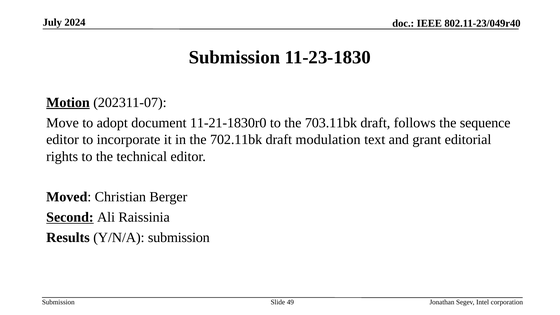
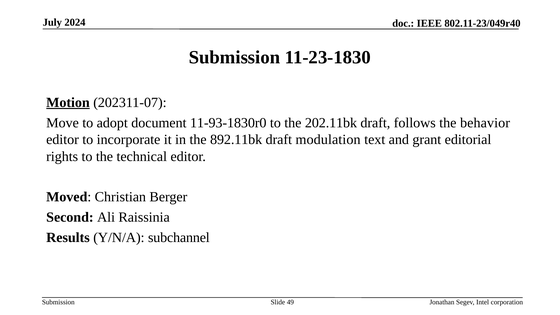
11-21-1830r0: 11-21-1830r0 -> 11-93-1830r0
703.11bk: 703.11bk -> 202.11bk
sequence: sequence -> behavior
702.11bk: 702.11bk -> 892.11bk
Second underline: present -> none
Y/N/A submission: submission -> subchannel
